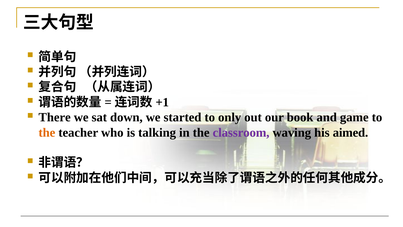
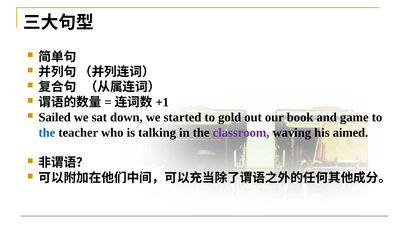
There: There -> Sailed
only: only -> gold
the at (47, 132) colour: orange -> blue
